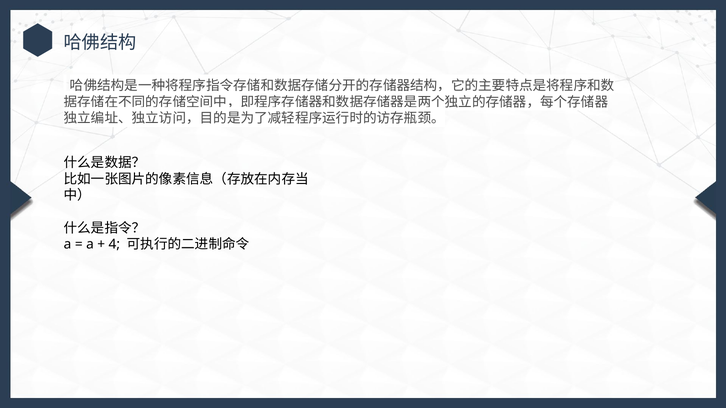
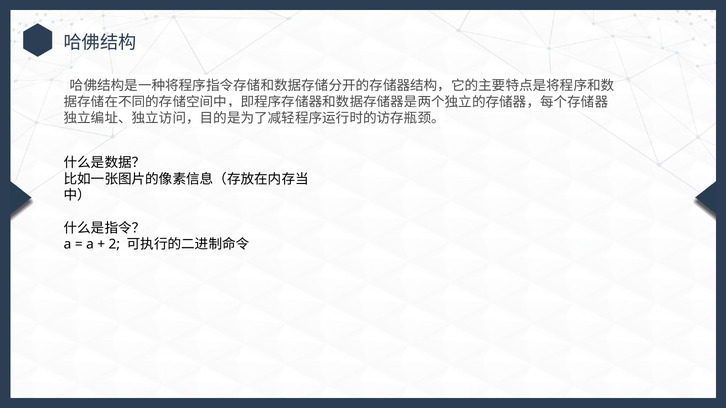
4: 4 -> 2
